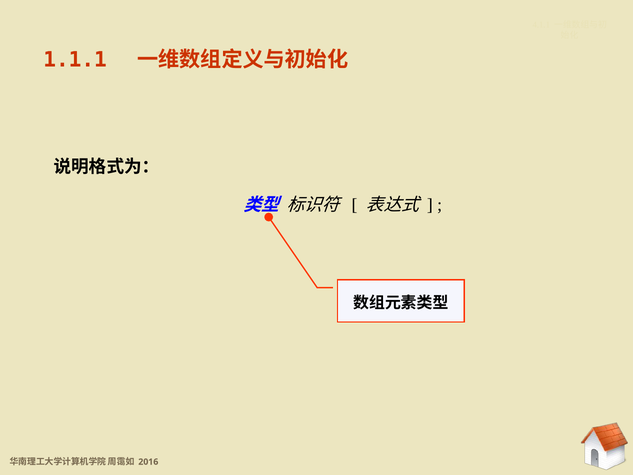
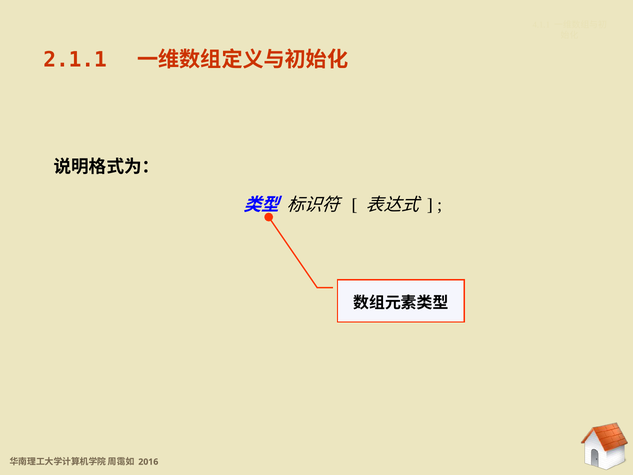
1.1.1: 1.1.1 -> 2.1.1
